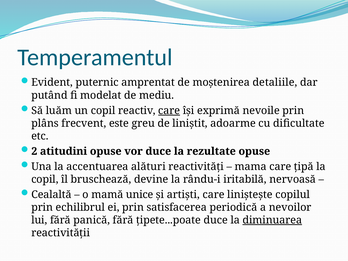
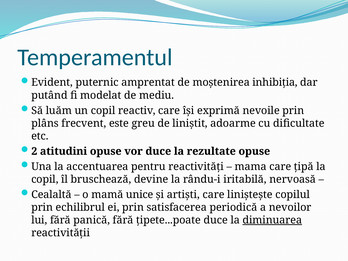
detaliile: detaliile -> inhibiția
care at (169, 111) underline: present -> none
alături: alături -> pentru
